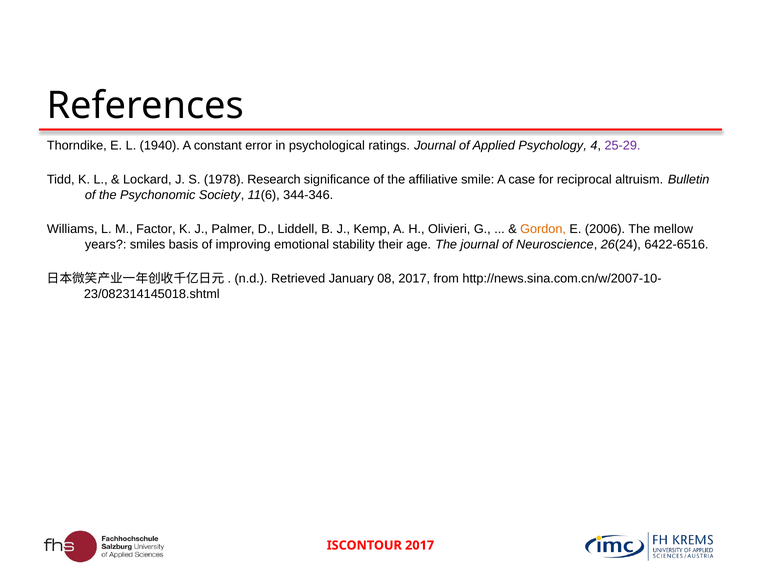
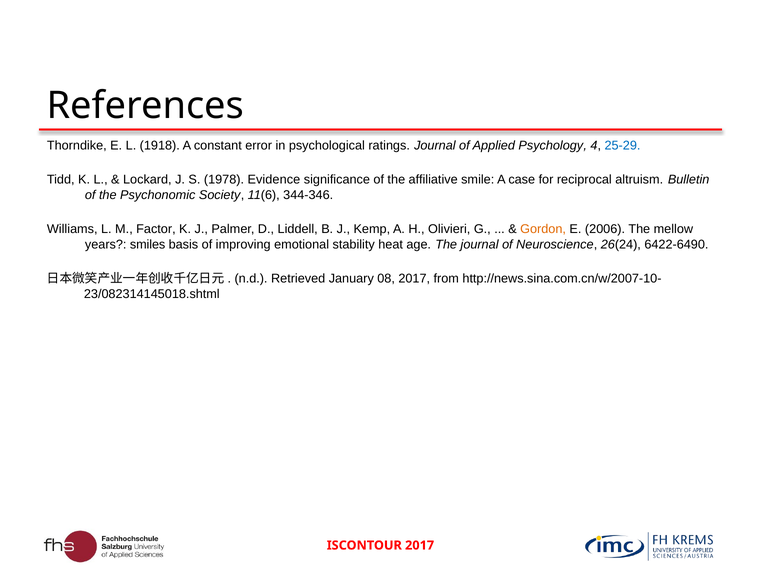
1940: 1940 -> 1918
25-29 colour: purple -> blue
Research: Research -> Evidence
their: their -> heat
6422-6516: 6422-6516 -> 6422-6490
